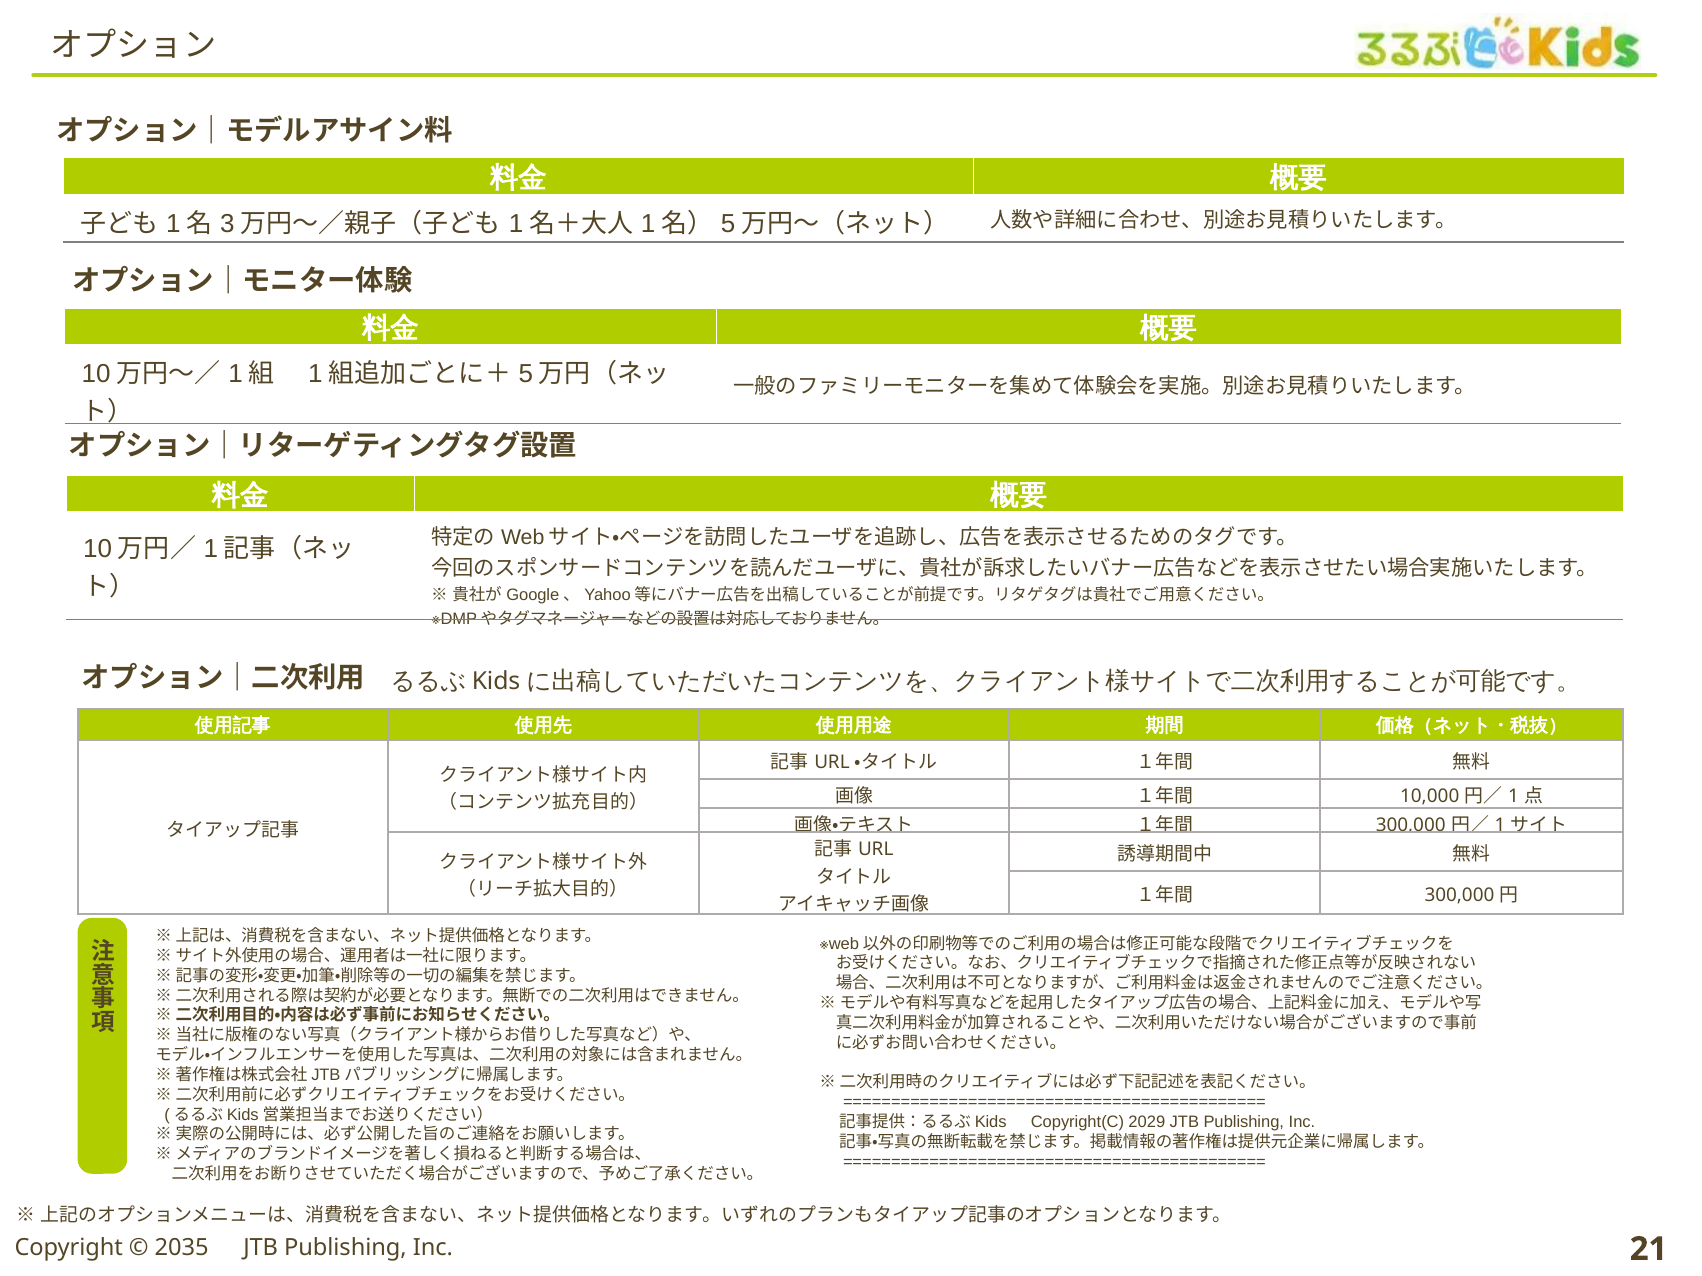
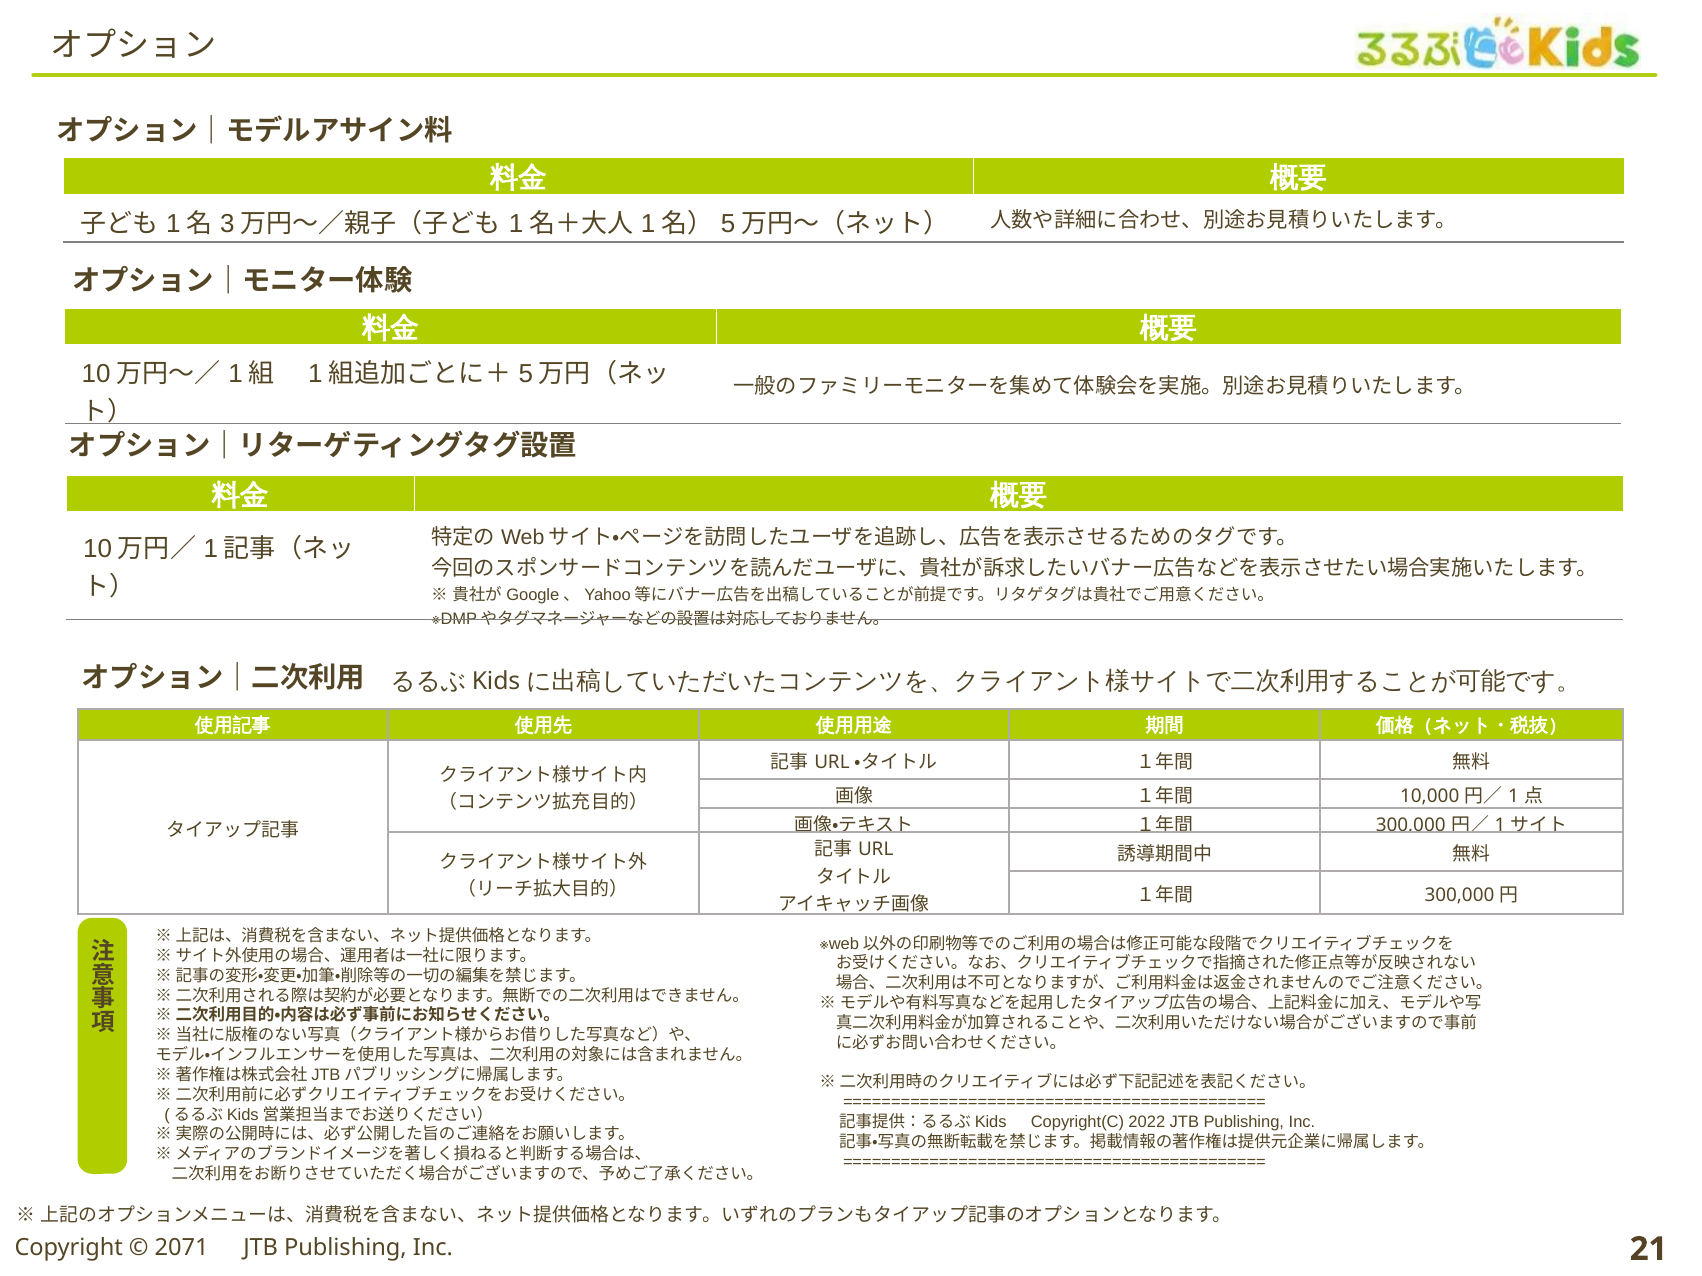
2029: 2029 -> 2022
2035: 2035 -> 2071
